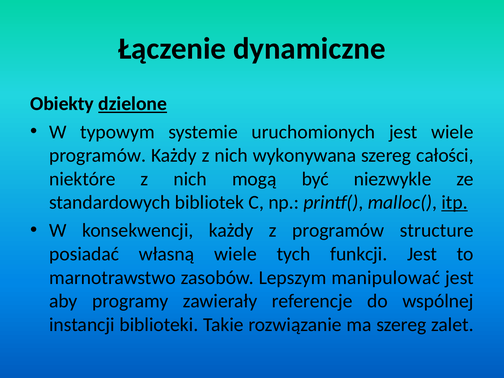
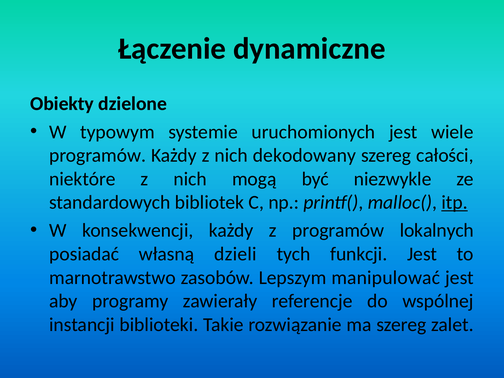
dzielone underline: present -> none
wykonywana: wykonywana -> dekodowany
structure: structure -> lokalnych
własną wiele: wiele -> dzieli
